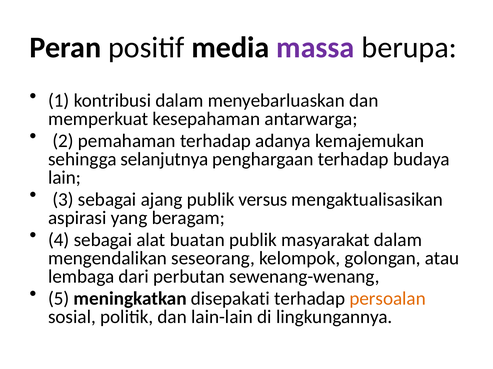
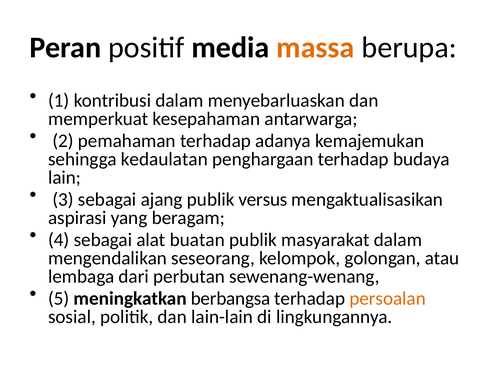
massa colour: purple -> orange
selanjutnya: selanjutnya -> kedaulatan
disepakati: disepakati -> berbangsa
